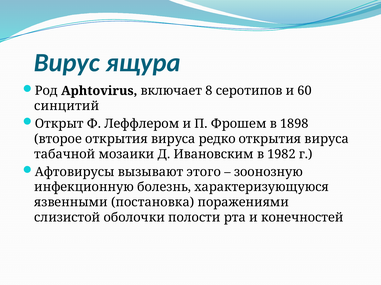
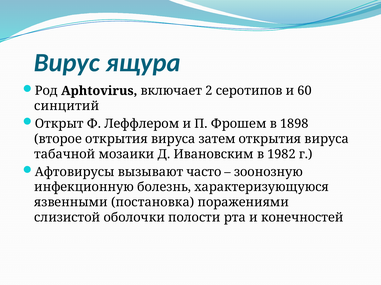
8: 8 -> 2
редко: редко -> затем
этого: этого -> часто
